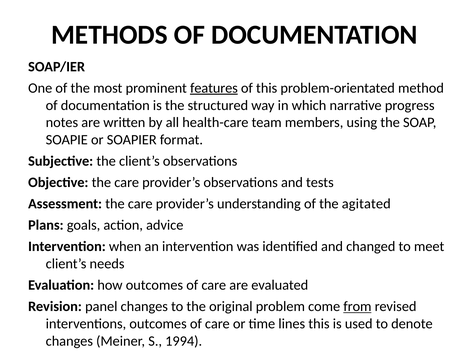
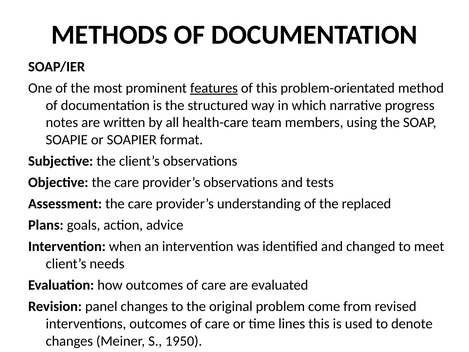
agitated: agitated -> replaced
from underline: present -> none
1994: 1994 -> 1950
